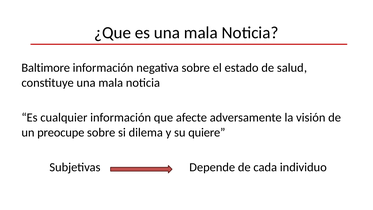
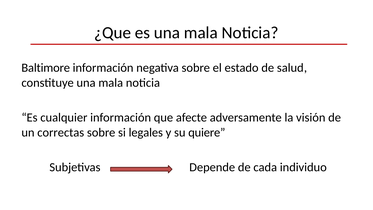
preocupe: preocupe -> correctas
dilema: dilema -> legales
